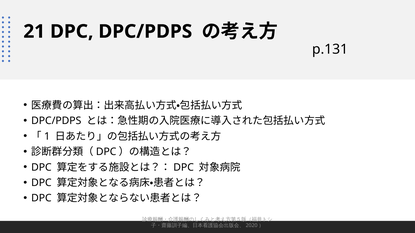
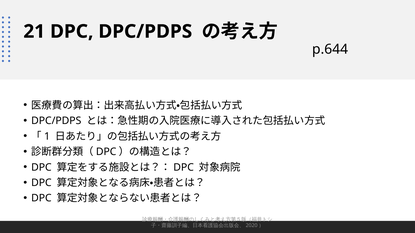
p.131: p.131 -> p.644
